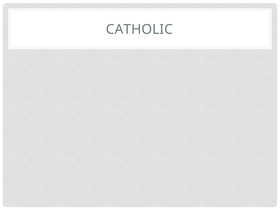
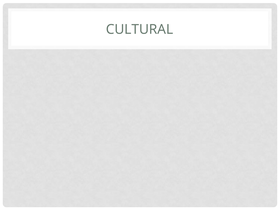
CATHOLIC: CATHOLIC -> CULTURAL
